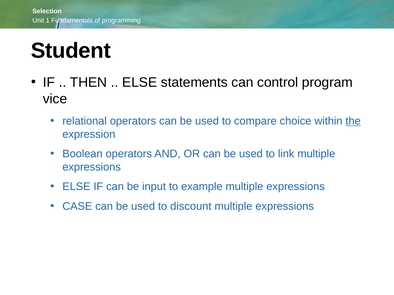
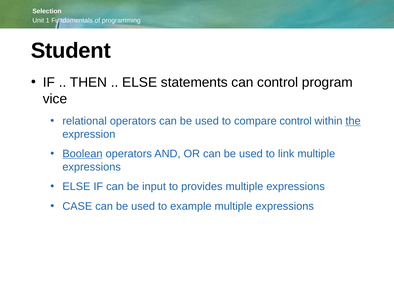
compare choice: choice -> control
Boolean underline: none -> present
example: example -> provides
discount: discount -> example
